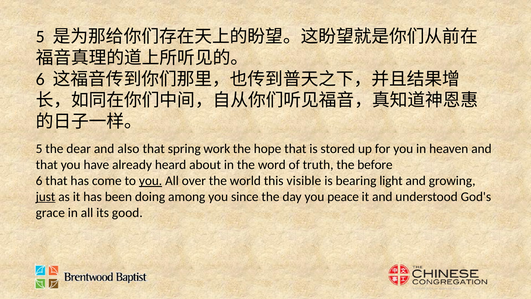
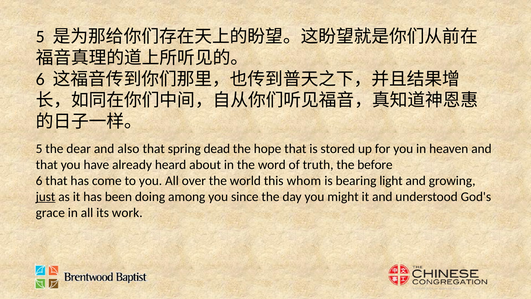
work: work -> dead
you at (151, 181) underline: present -> none
visible: visible -> whom
peace: peace -> might
good: good -> work
